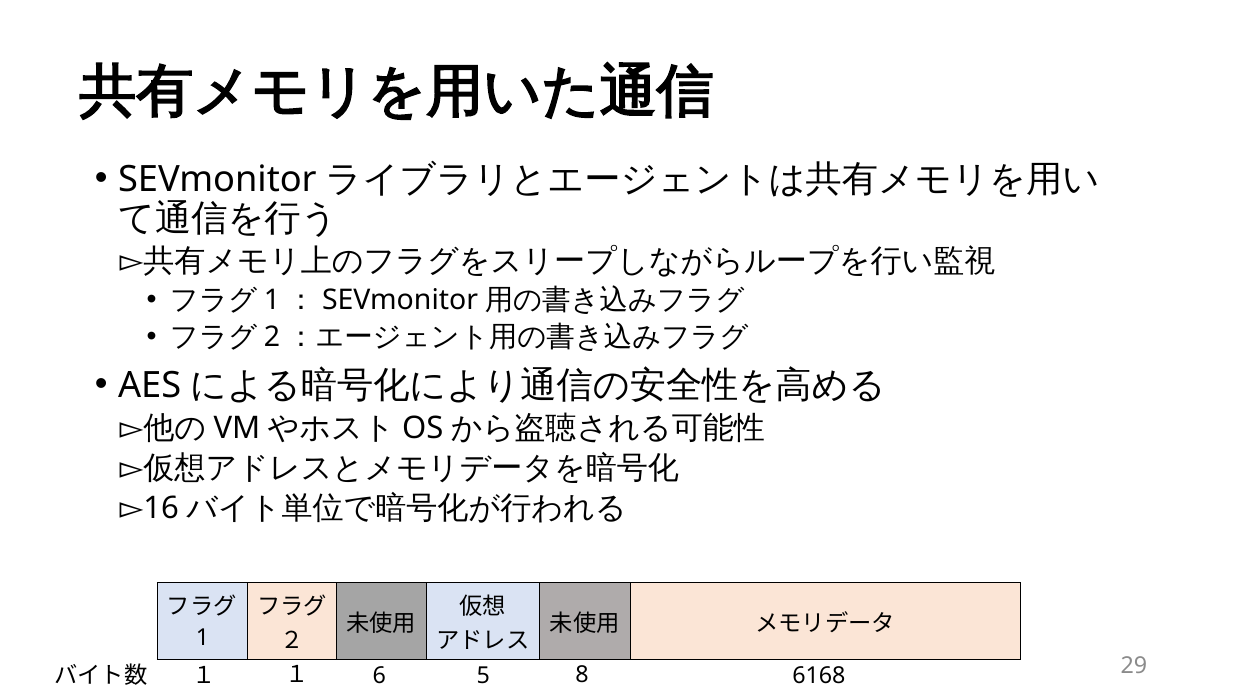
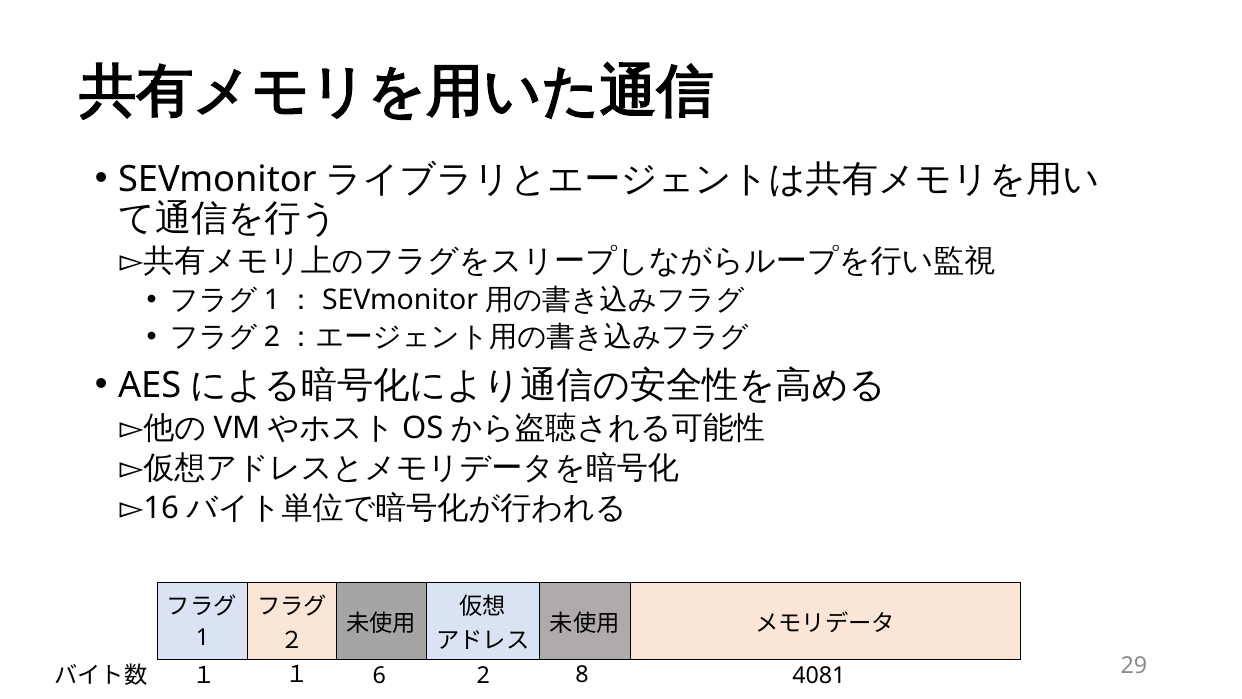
6 5: 5 -> 2
6168: 6168 -> 4081
